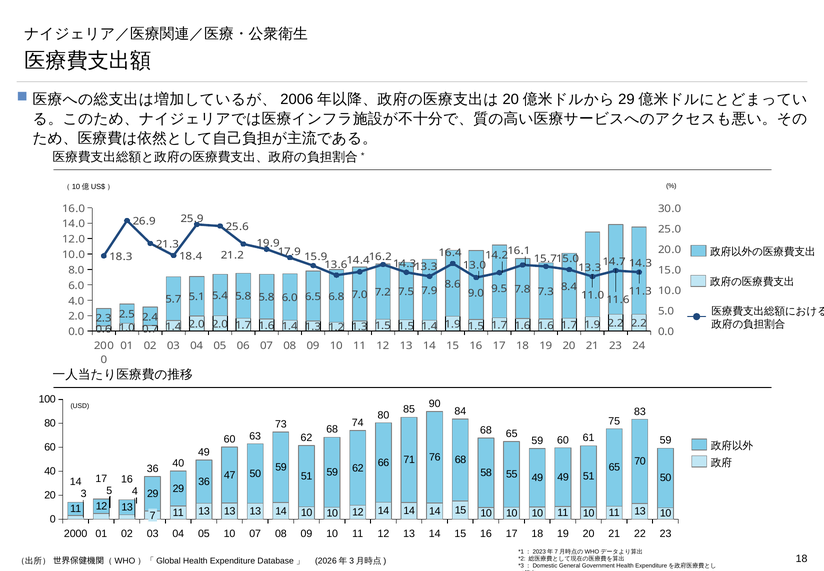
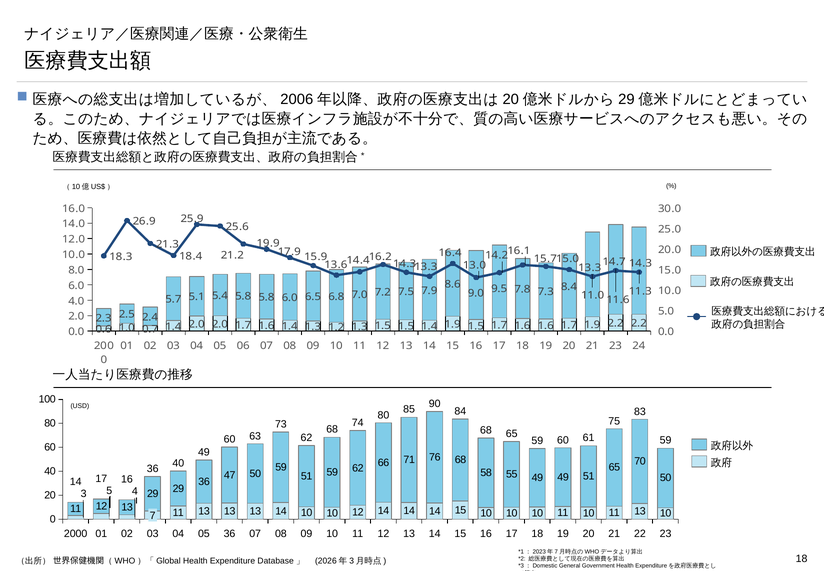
05 10: 10 -> 36
